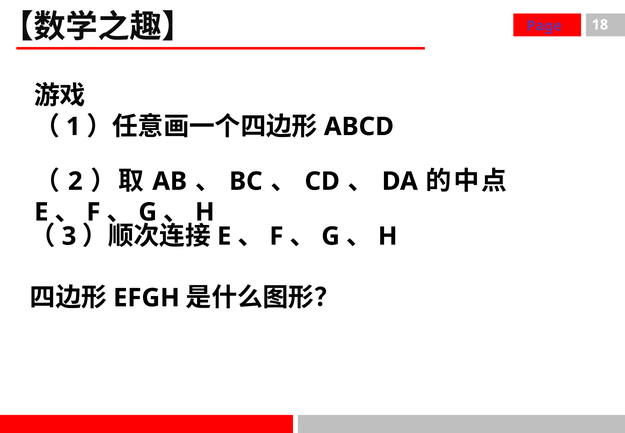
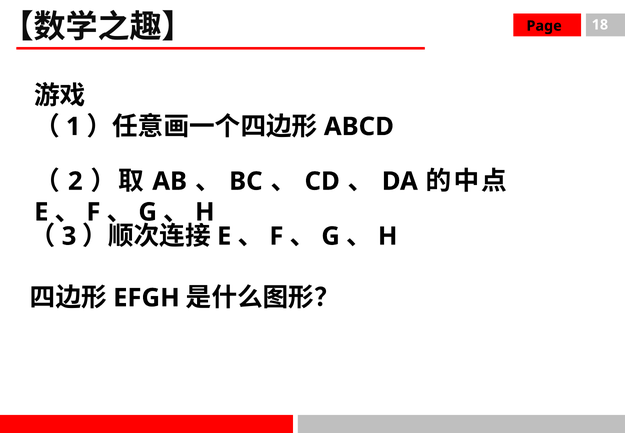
Page colour: purple -> black
